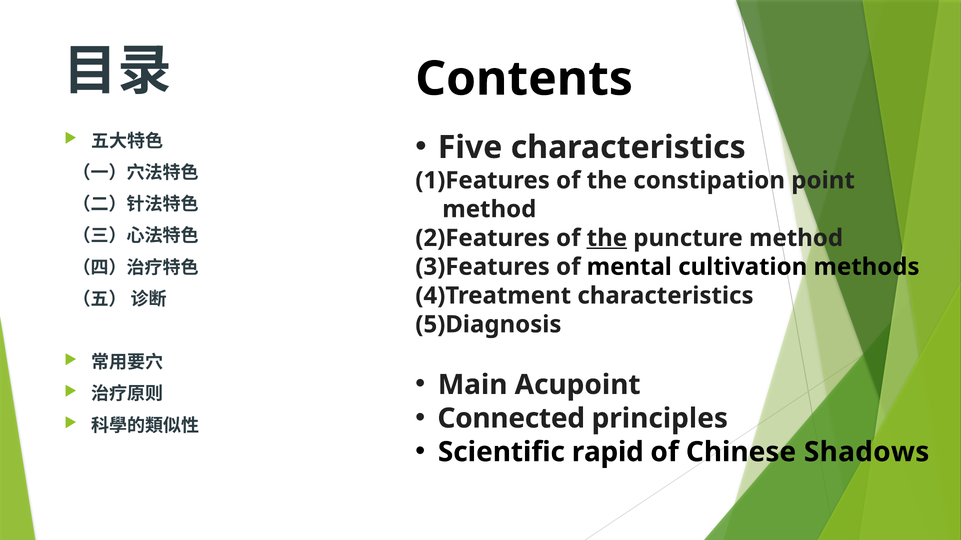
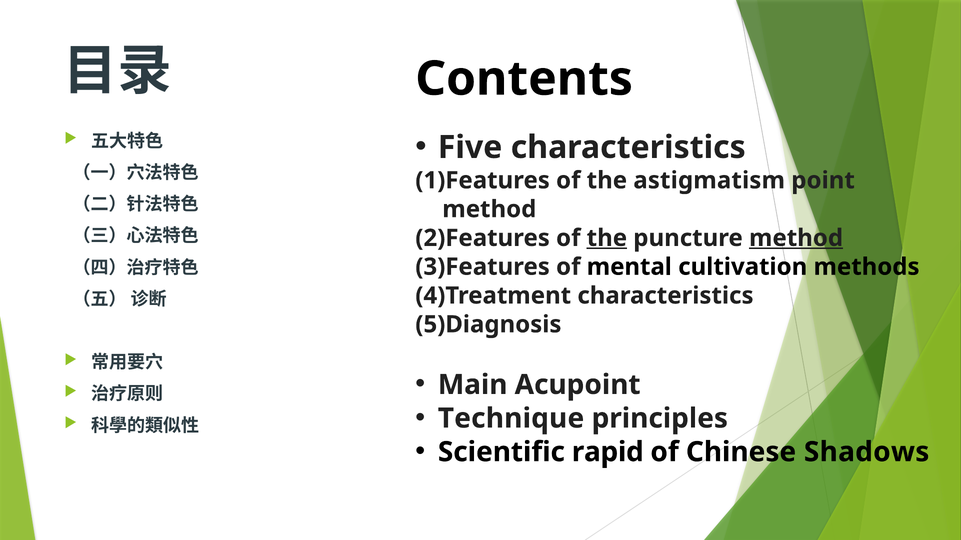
constipation: constipation -> astigmatism
method at (796, 238) underline: none -> present
Connected: Connected -> Technique
